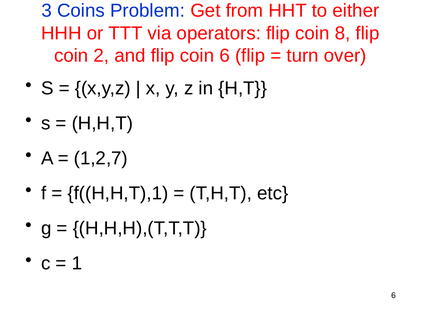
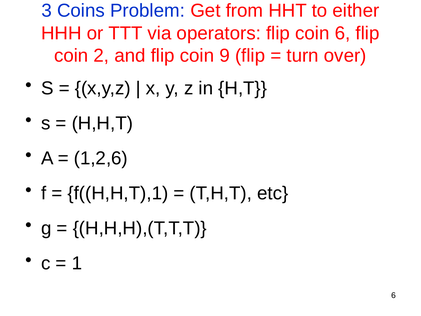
coin 8: 8 -> 6
coin 6: 6 -> 9
1,2,7: 1,2,7 -> 1,2,6
